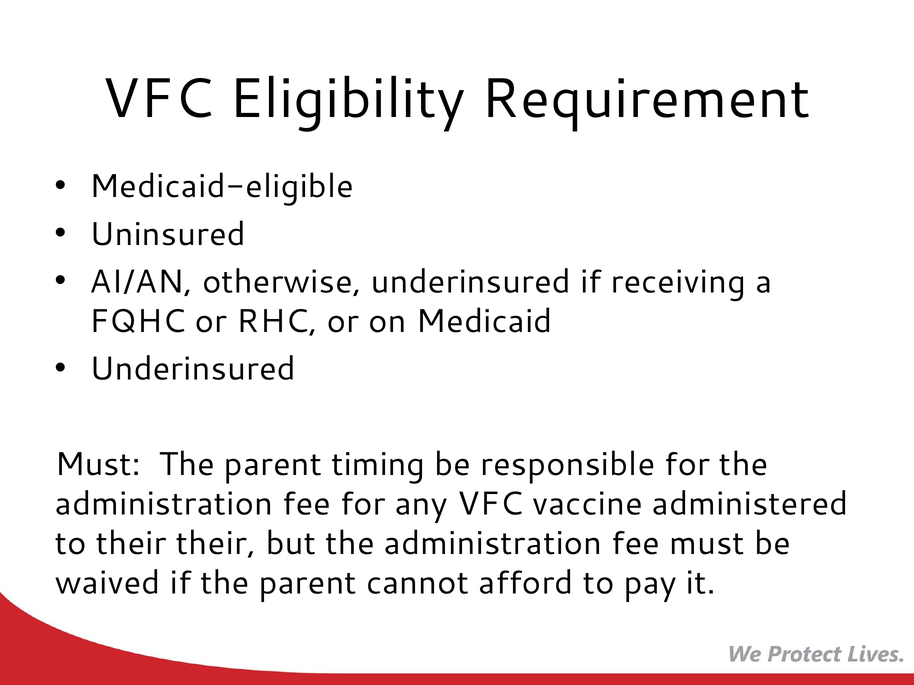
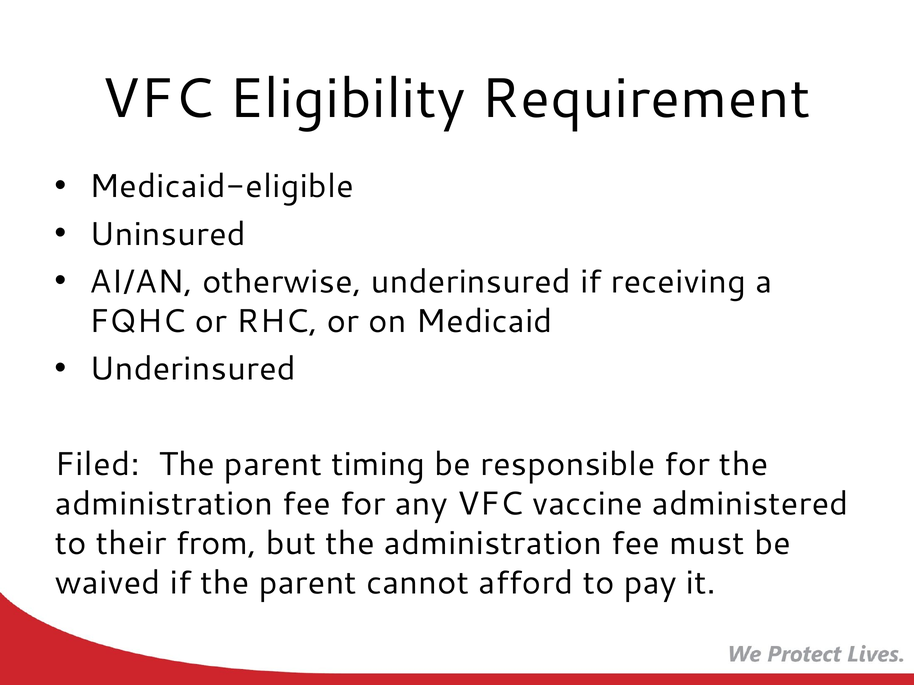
Must at (98, 465): Must -> Filed
their their: their -> from
